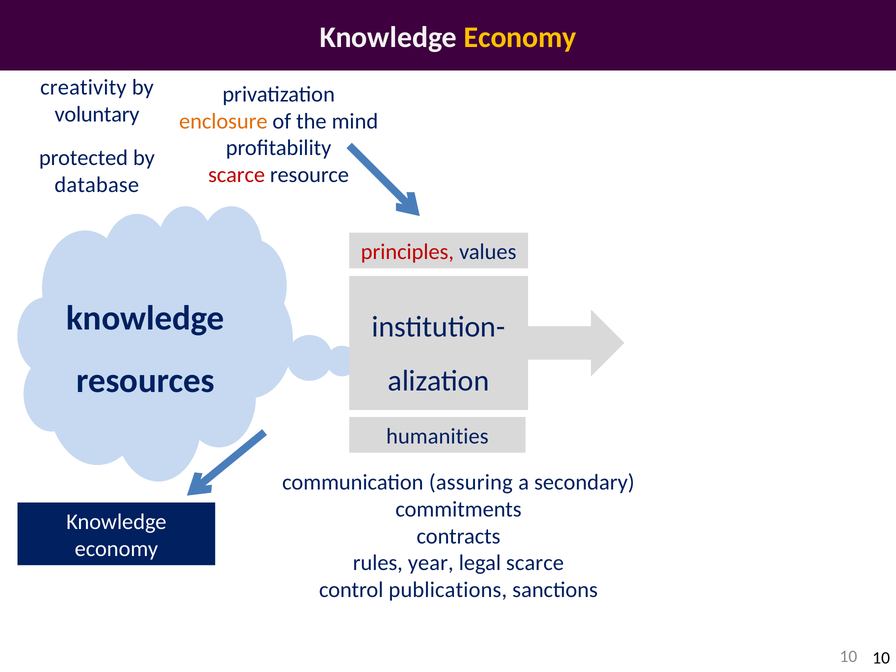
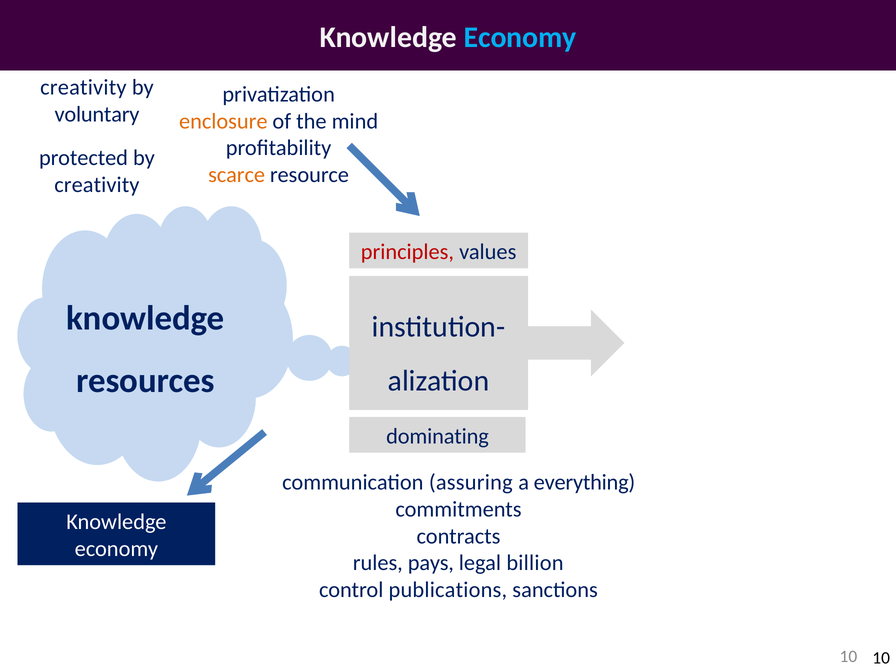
Economy at (520, 37) colour: yellow -> light blue
scarce at (237, 175) colour: red -> orange
database at (97, 185): database -> creativity
humanities: humanities -> dominating
secondary: secondary -> everything
year: year -> pays
legal scarce: scarce -> billion
